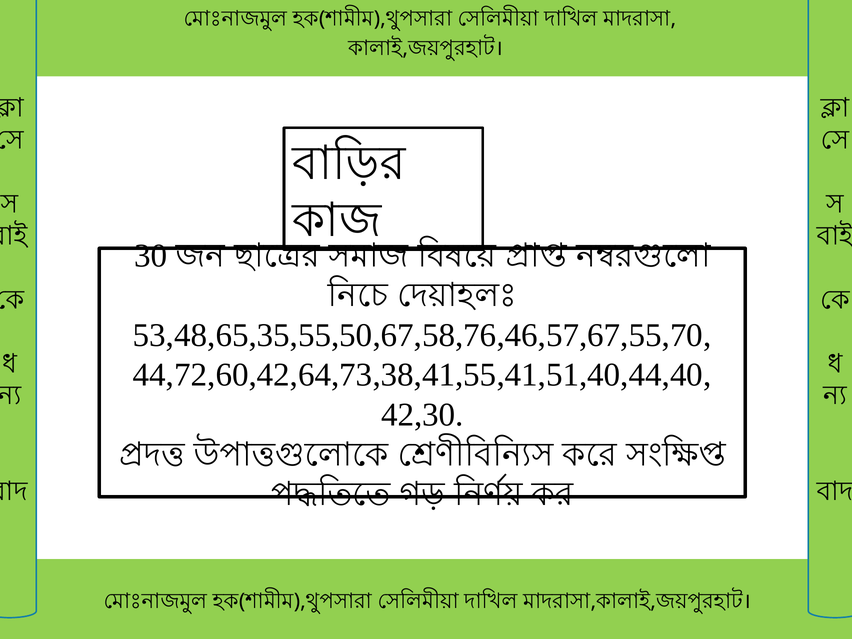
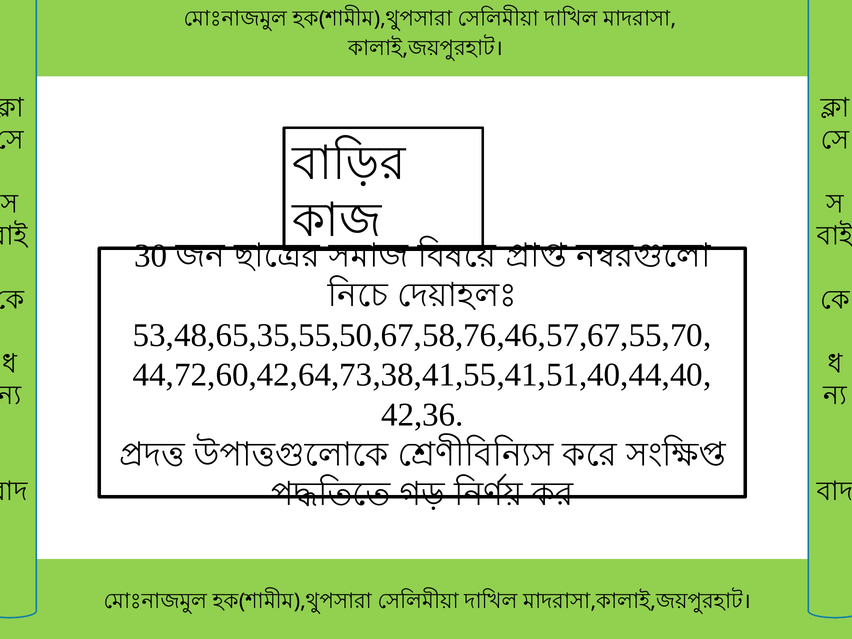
42,30: 42,30 -> 42,36
